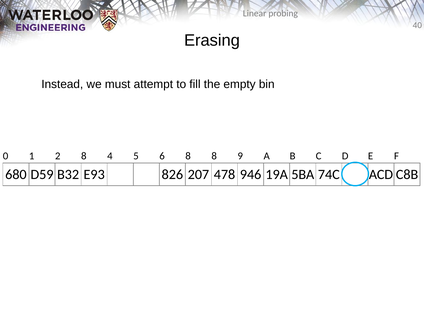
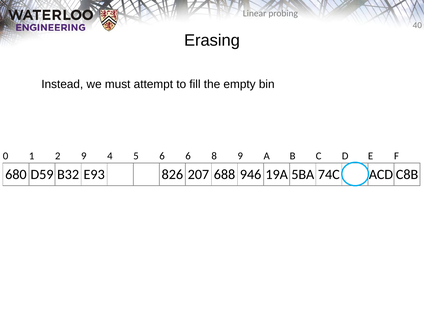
2 8: 8 -> 9
6 8: 8 -> 6
478: 478 -> 688
